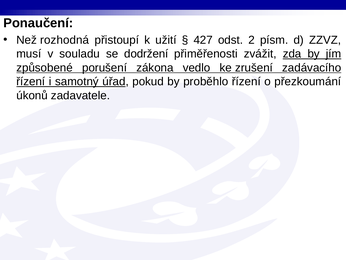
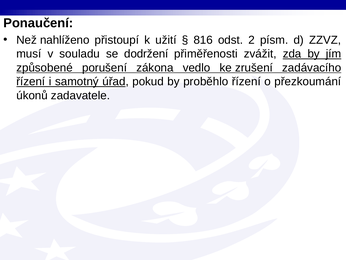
rozhodná: rozhodná -> nahlíženo
427: 427 -> 816
